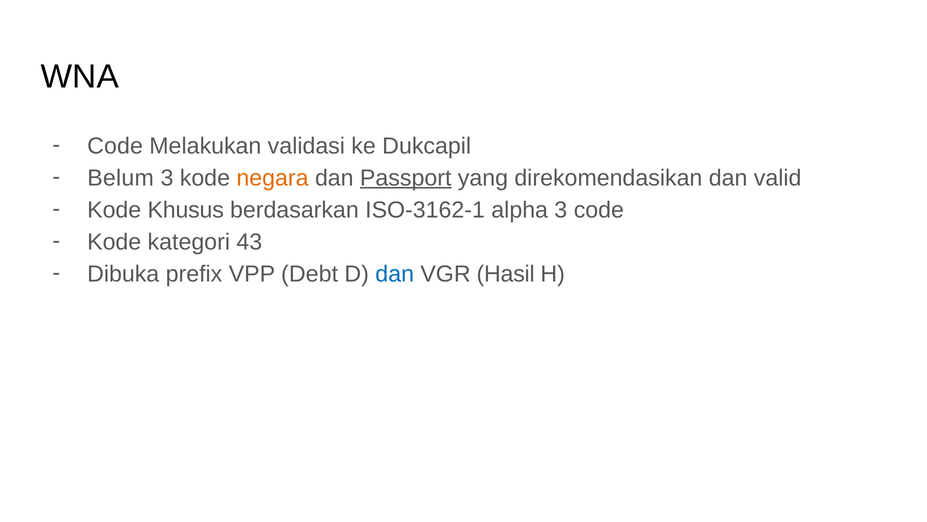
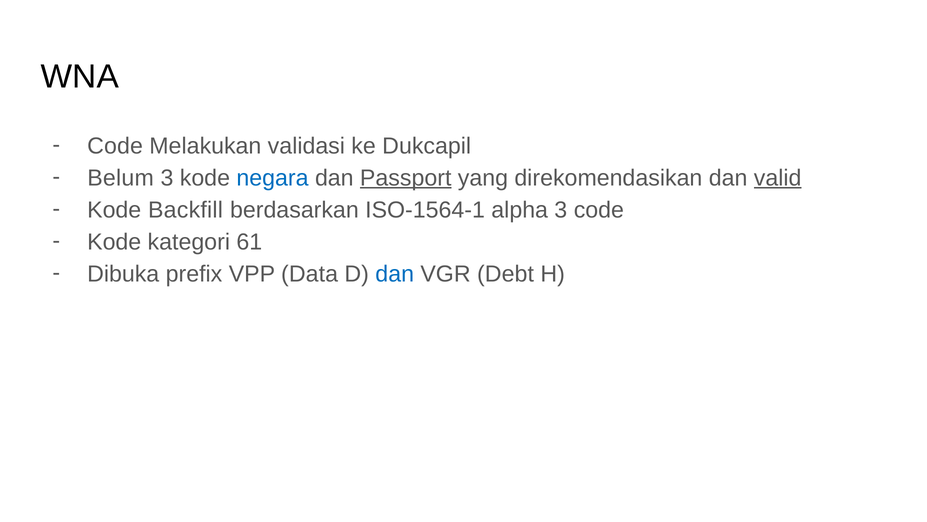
negara colour: orange -> blue
valid underline: none -> present
Khusus: Khusus -> Backfill
ISO-3162-1: ISO-3162-1 -> ISO-1564-1
43: 43 -> 61
Debt: Debt -> Data
Hasil: Hasil -> Debt
